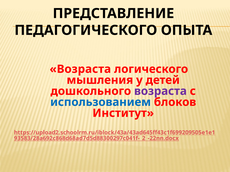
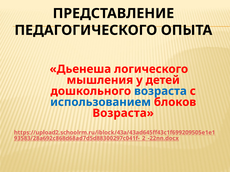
Возраста at (80, 69): Возраста -> Дьенеша
возраста at (160, 91) colour: purple -> blue
Институт at (123, 113): Институт -> Возраста
